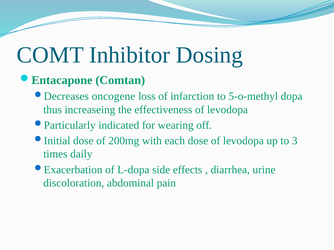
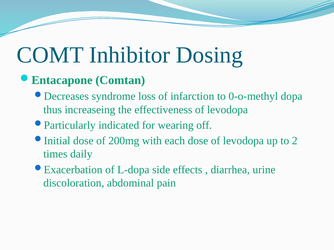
oncogene: oncogene -> syndrome
5-o-methyl: 5-o-methyl -> 0-o-methyl
3: 3 -> 2
